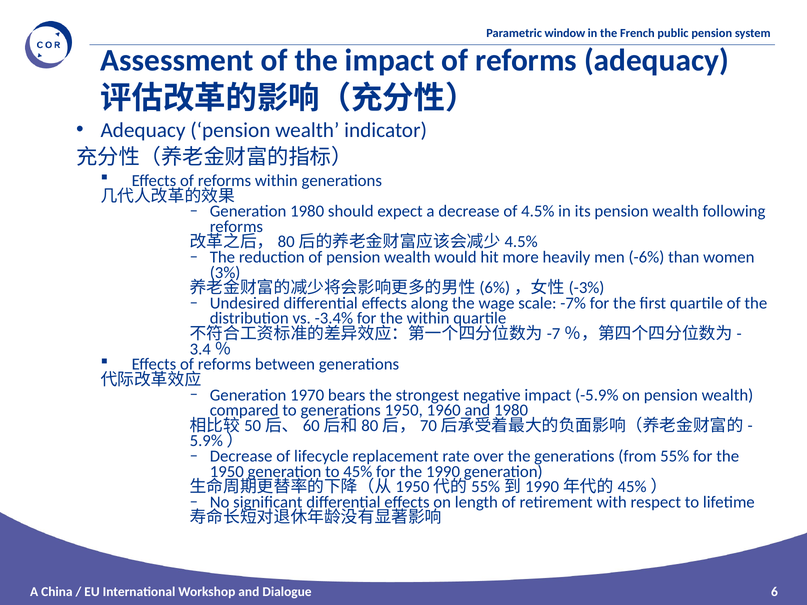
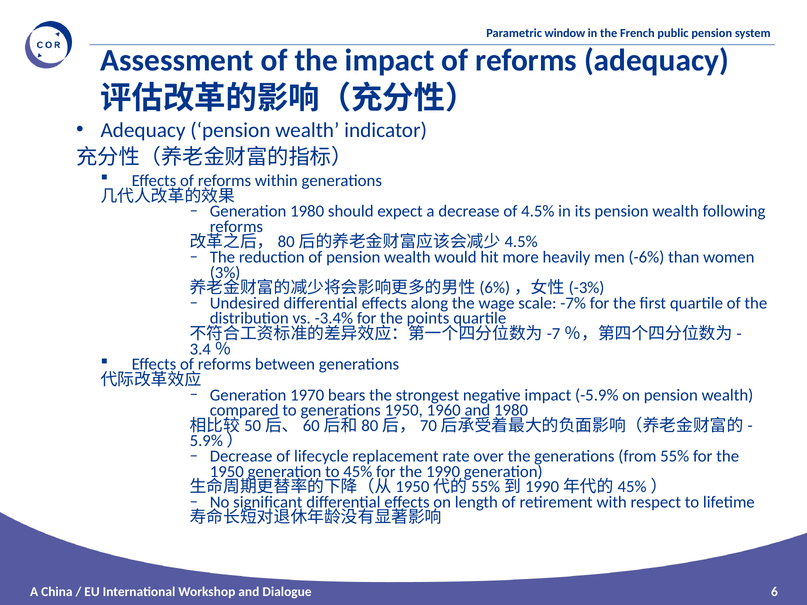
the within: within -> points
